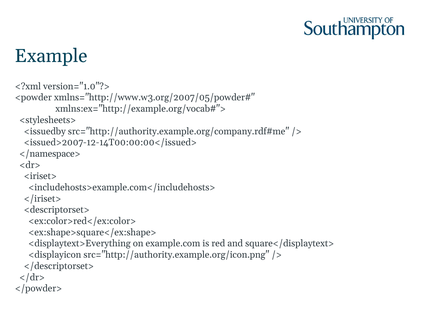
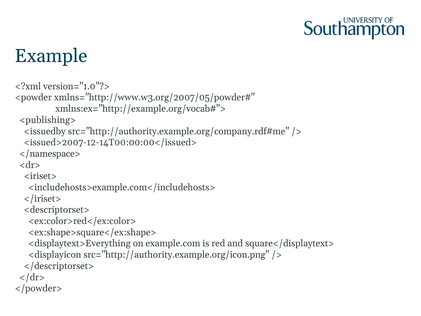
<stylesheets>: <stylesheets> -> <publishing>
